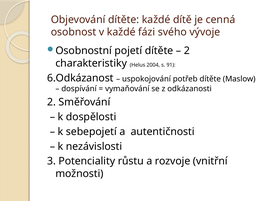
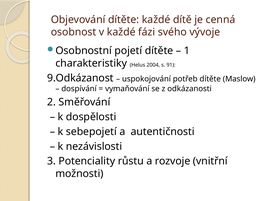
2 at (187, 51): 2 -> 1
6.Odkázanost: 6.Odkázanost -> 9.Odkázanost
